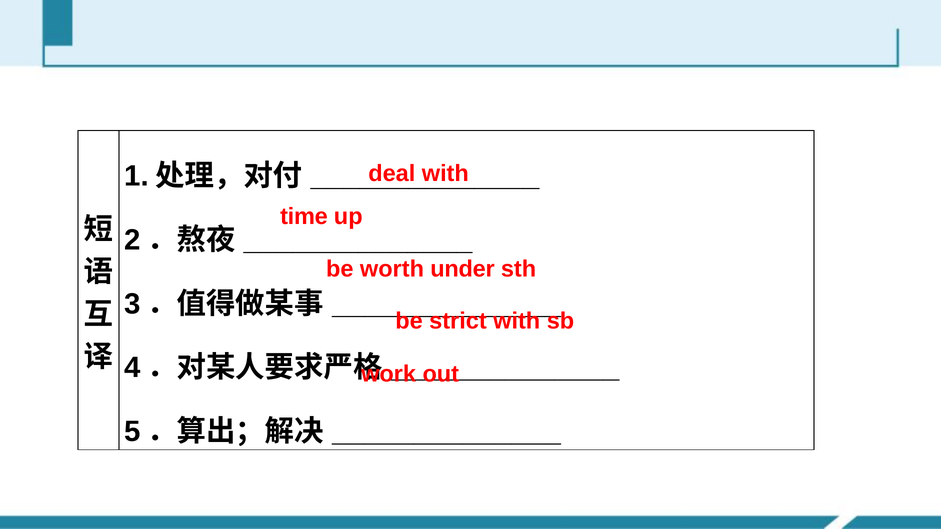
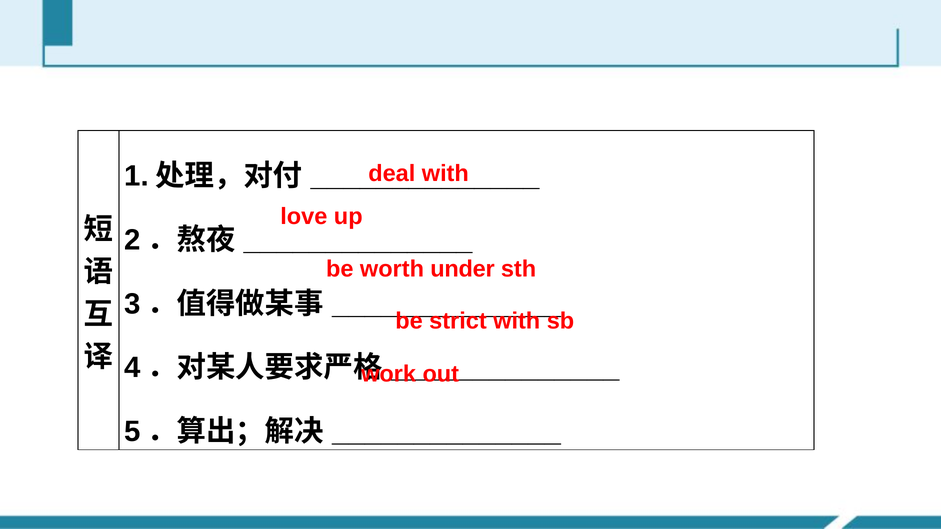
time: time -> love
